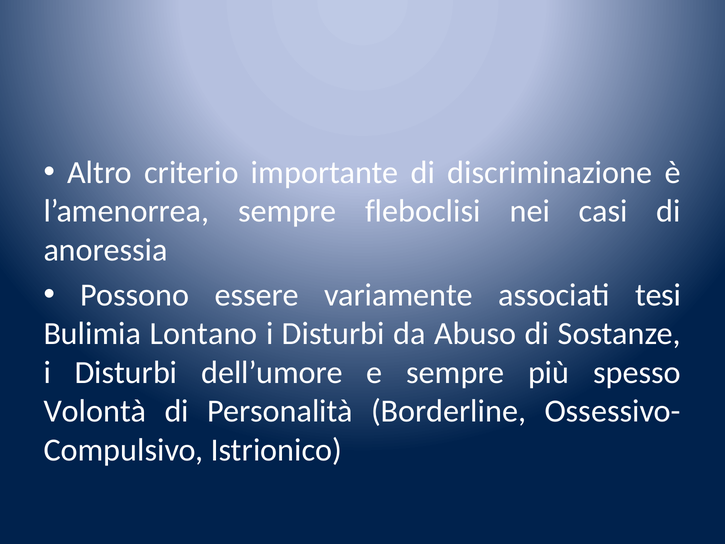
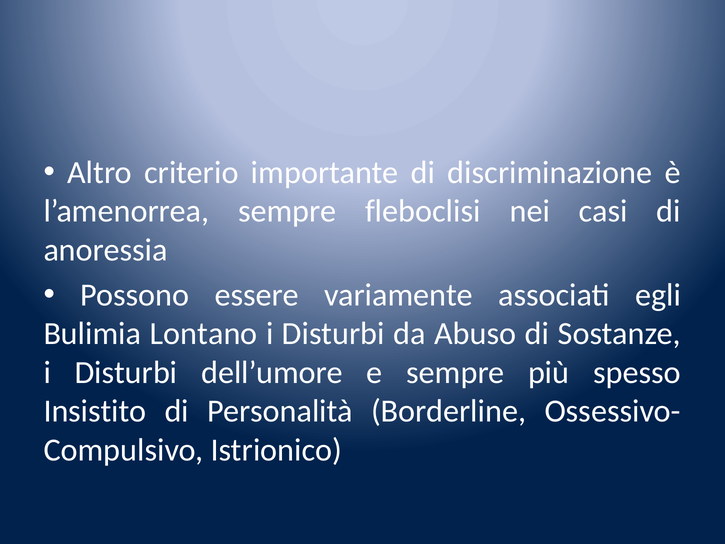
tesi: tesi -> egli
Volontà: Volontà -> Insistito
